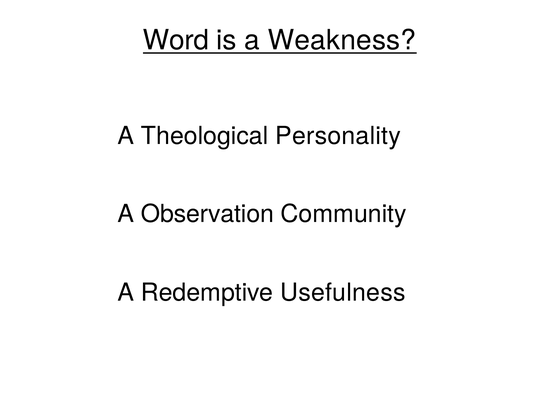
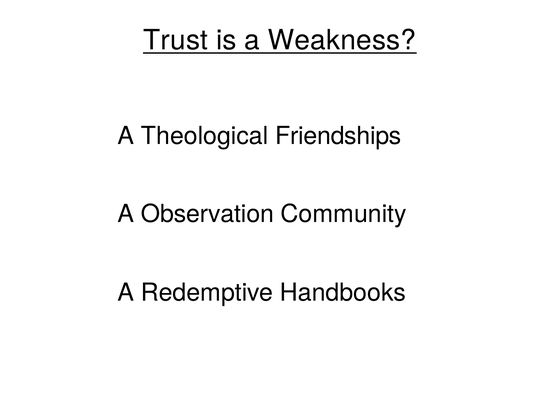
Word: Word -> Trust
Personality: Personality -> Friendships
Usefulness: Usefulness -> Handbooks
